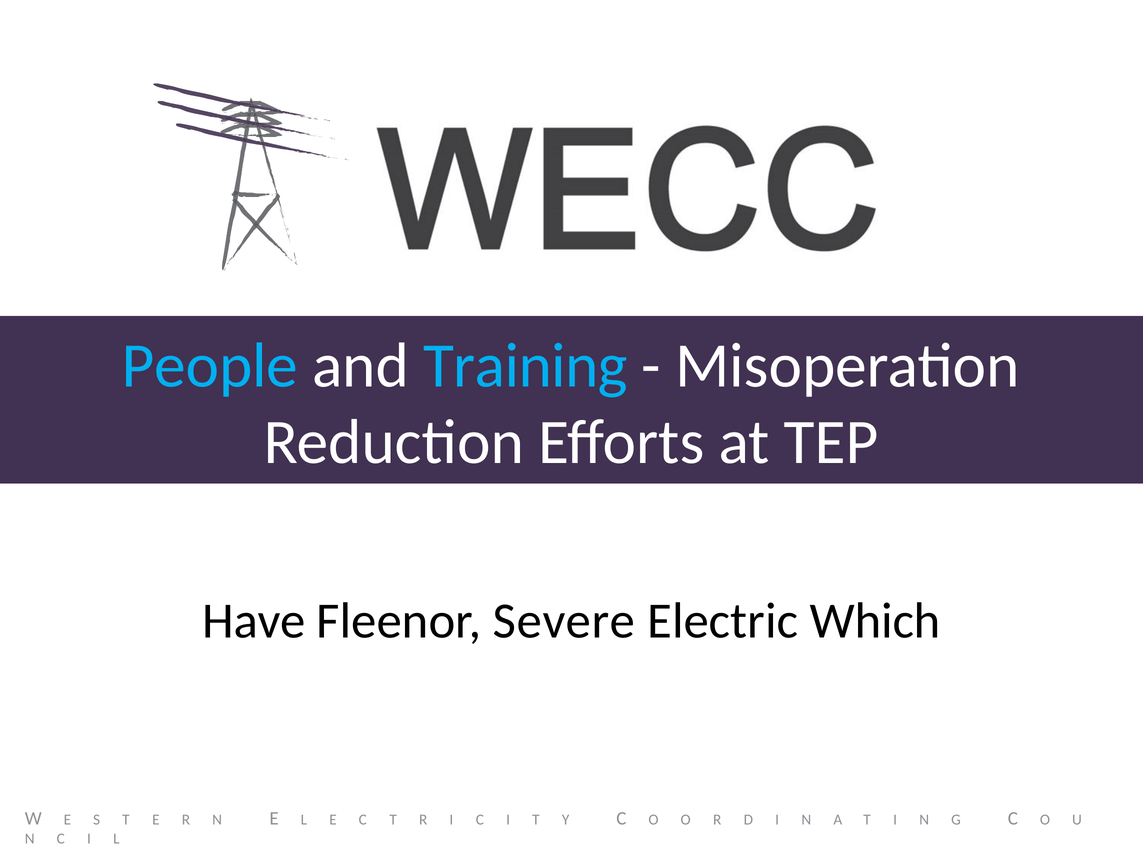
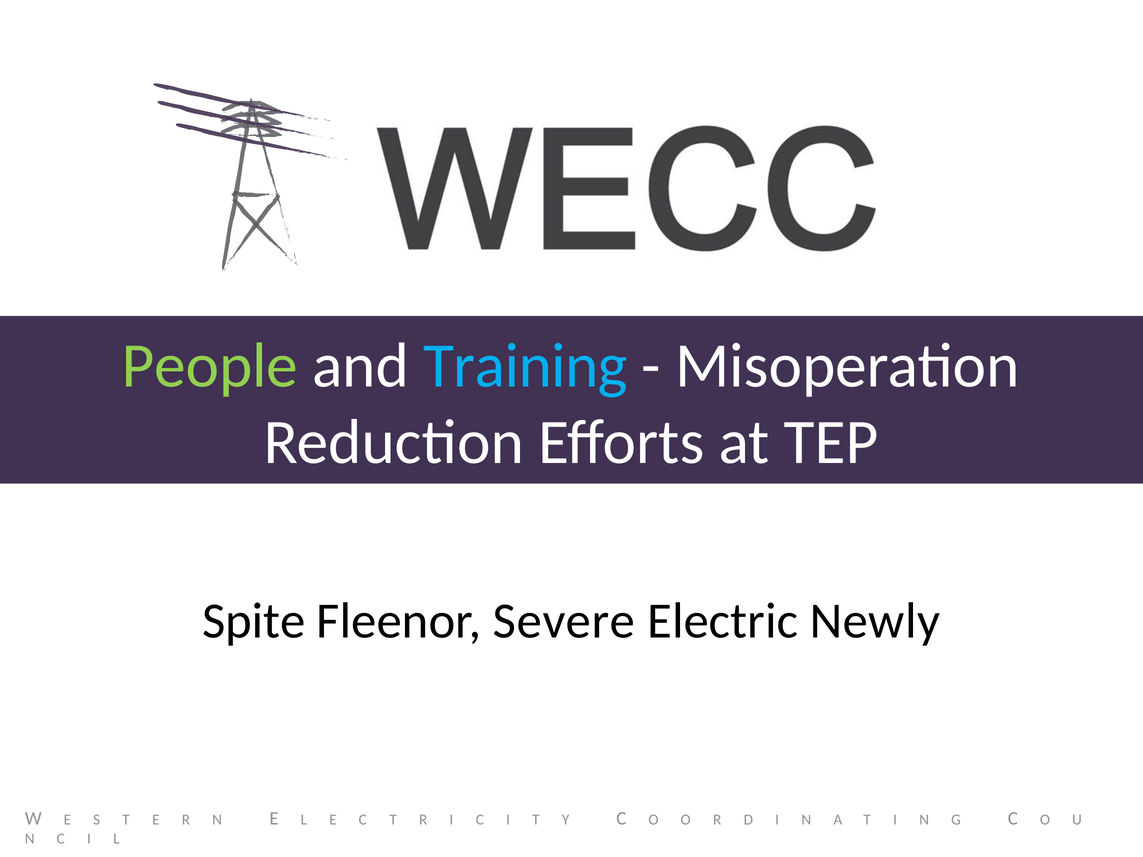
People colour: light blue -> light green
Have: Have -> Spite
Which: Which -> Newly
